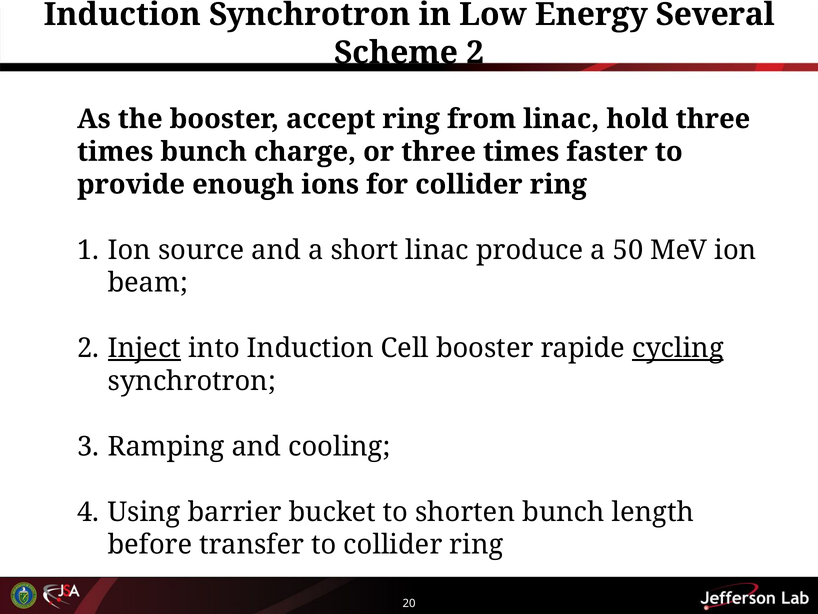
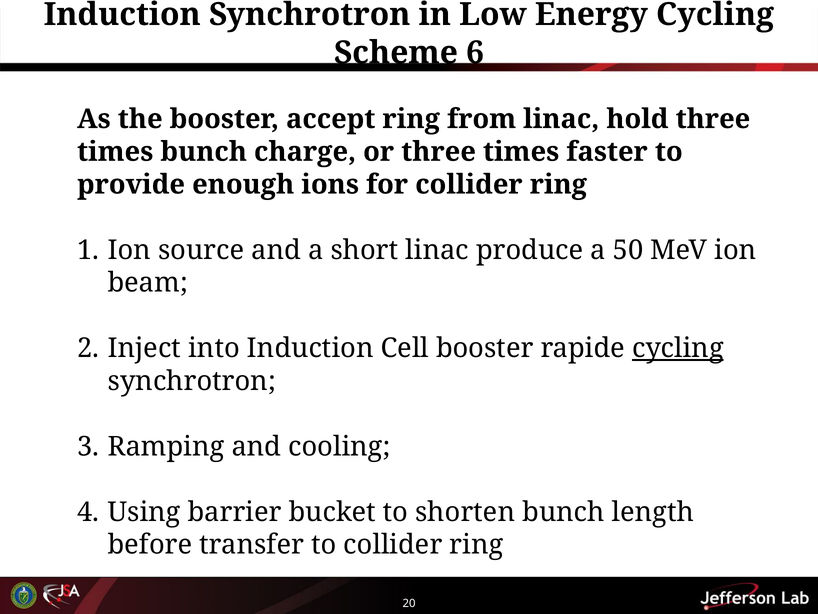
Energy Several: Several -> Cycling
Scheme 2: 2 -> 6
Inject underline: present -> none
